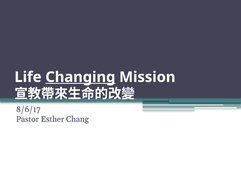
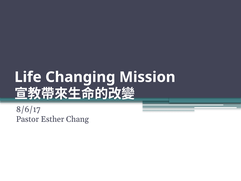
Changing underline: present -> none
